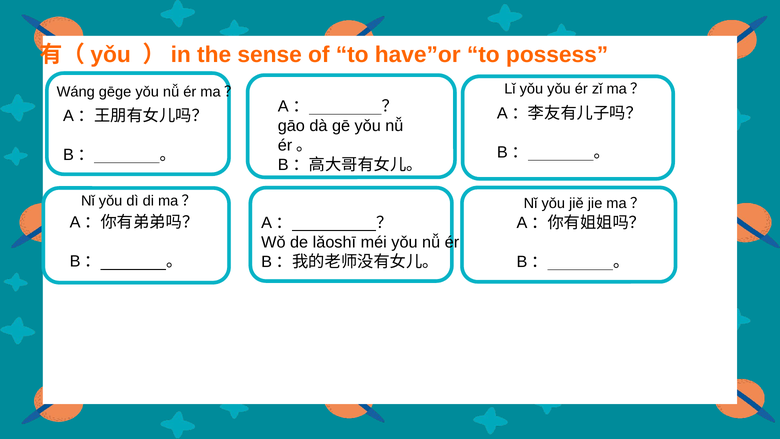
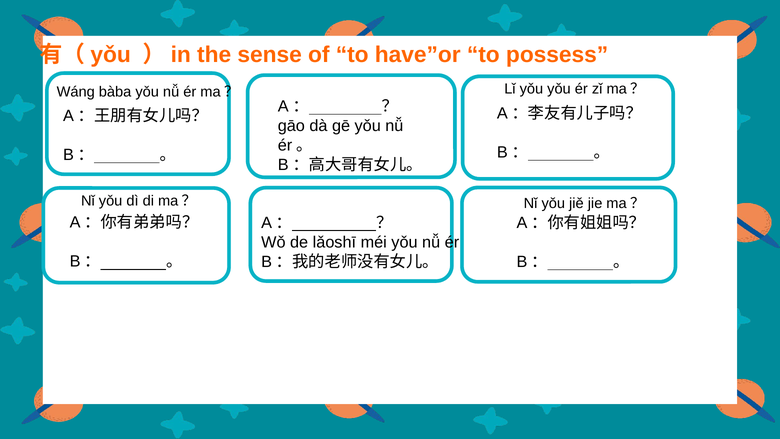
gēge: gēge -> bàba
